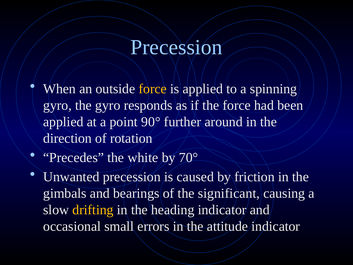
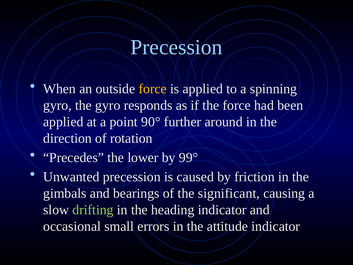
white: white -> lower
70°: 70° -> 99°
drifting colour: yellow -> light green
